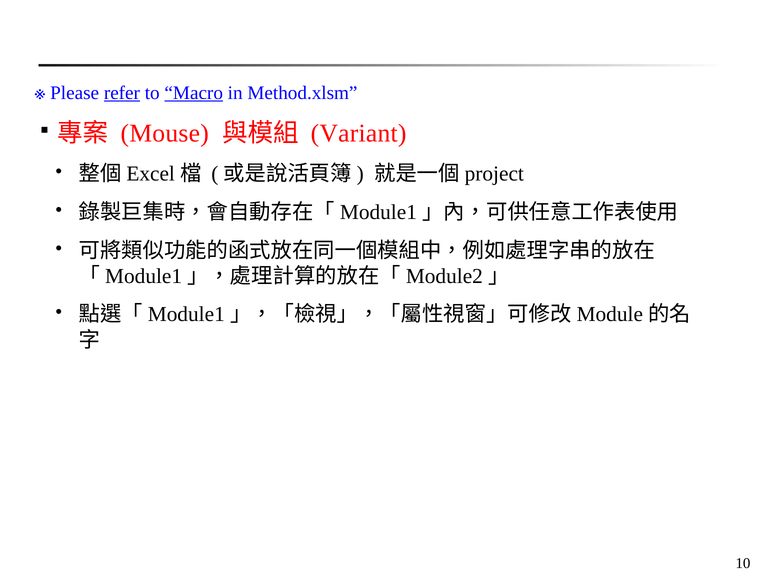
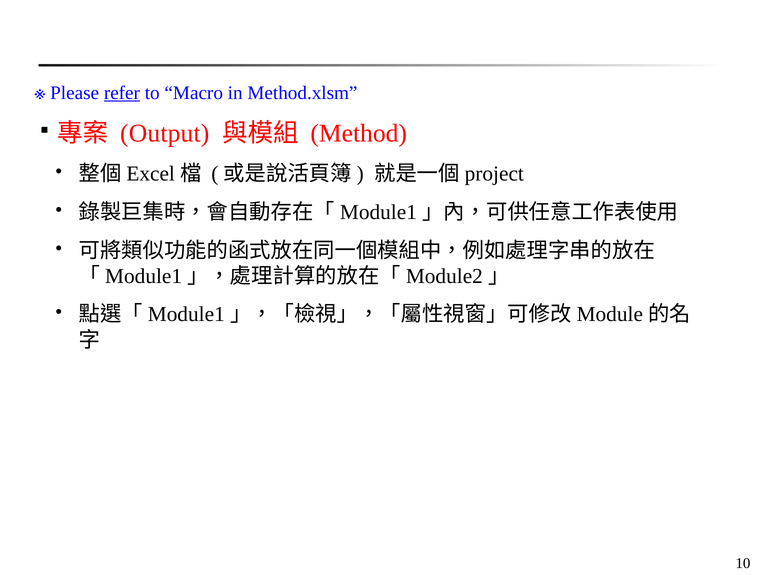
Macro underline: present -> none
Mouse: Mouse -> Output
Variant: Variant -> Method
